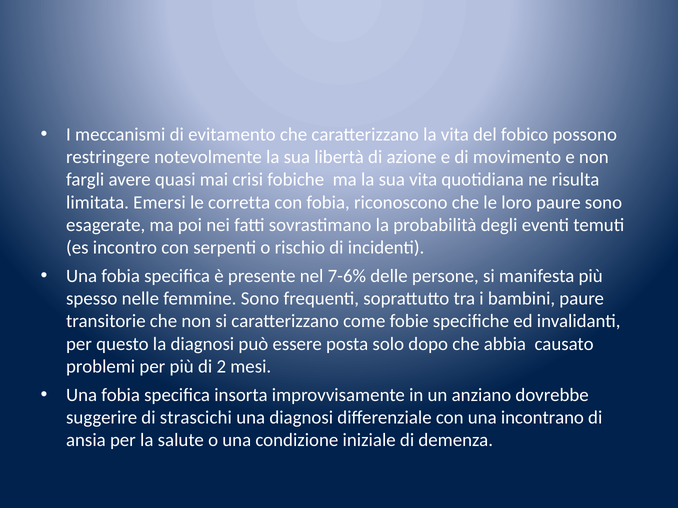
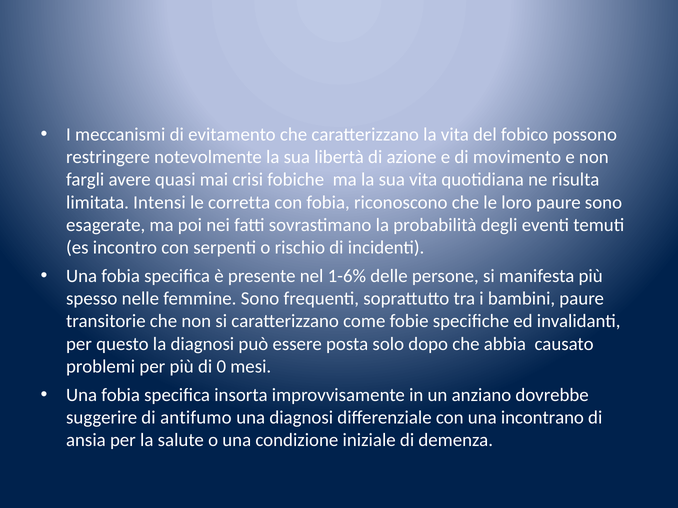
Emersi: Emersi -> Intensi
7-6%: 7-6% -> 1-6%
2: 2 -> 0
strascichi: strascichi -> antifumo
